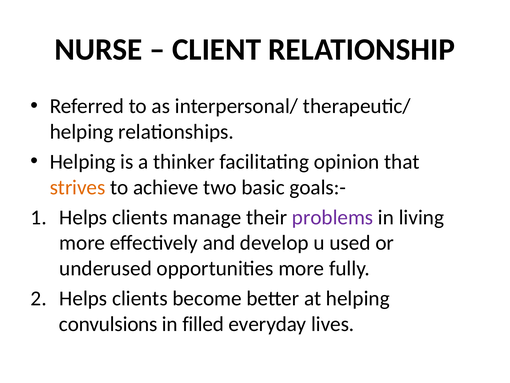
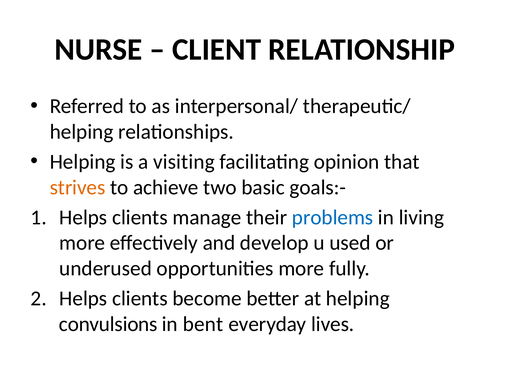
thinker: thinker -> visiting
problems colour: purple -> blue
filled: filled -> bent
